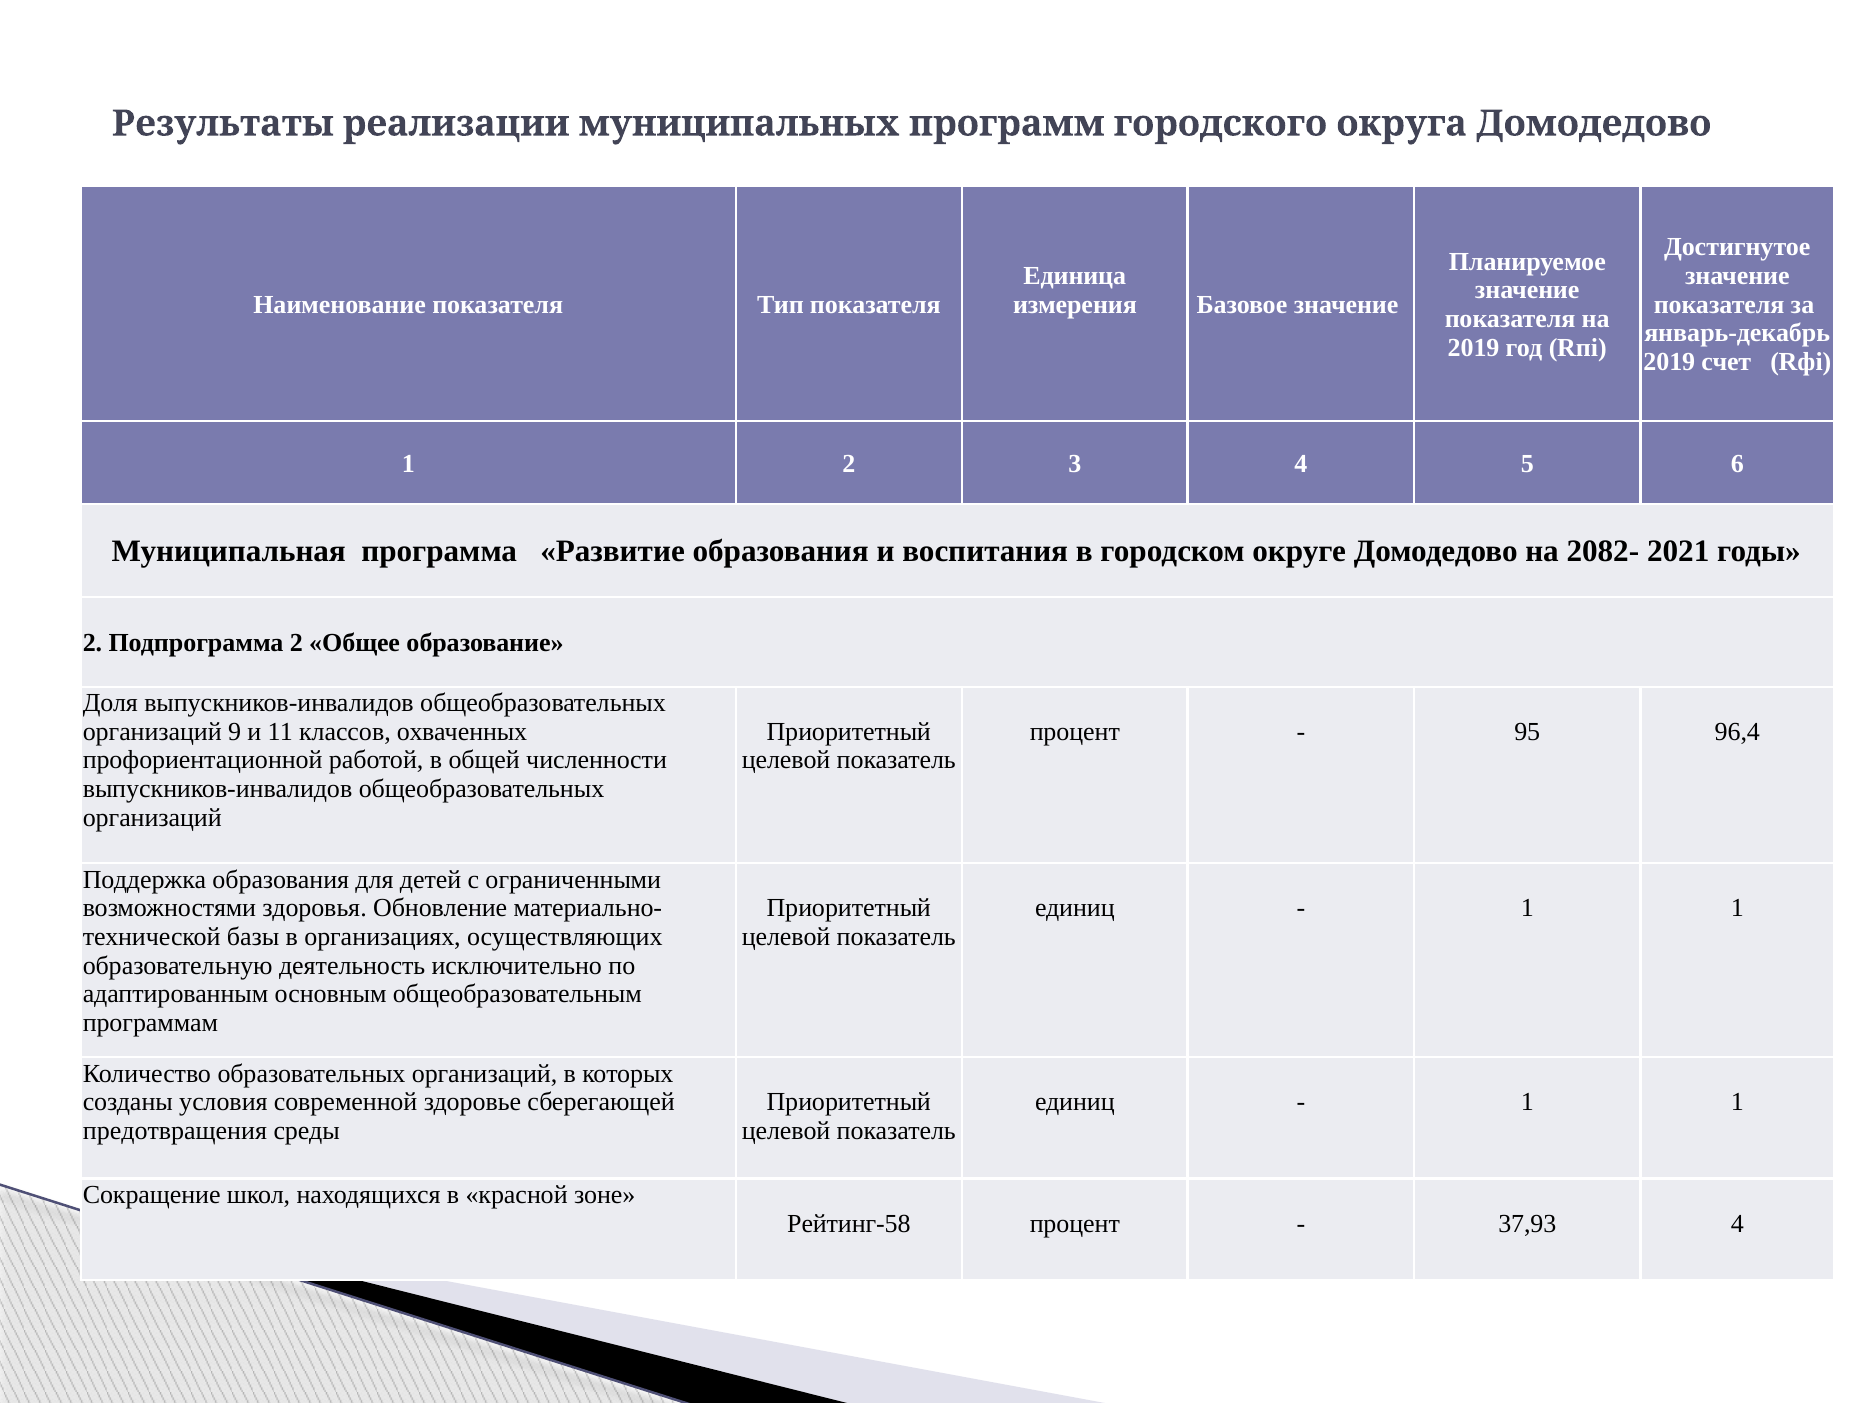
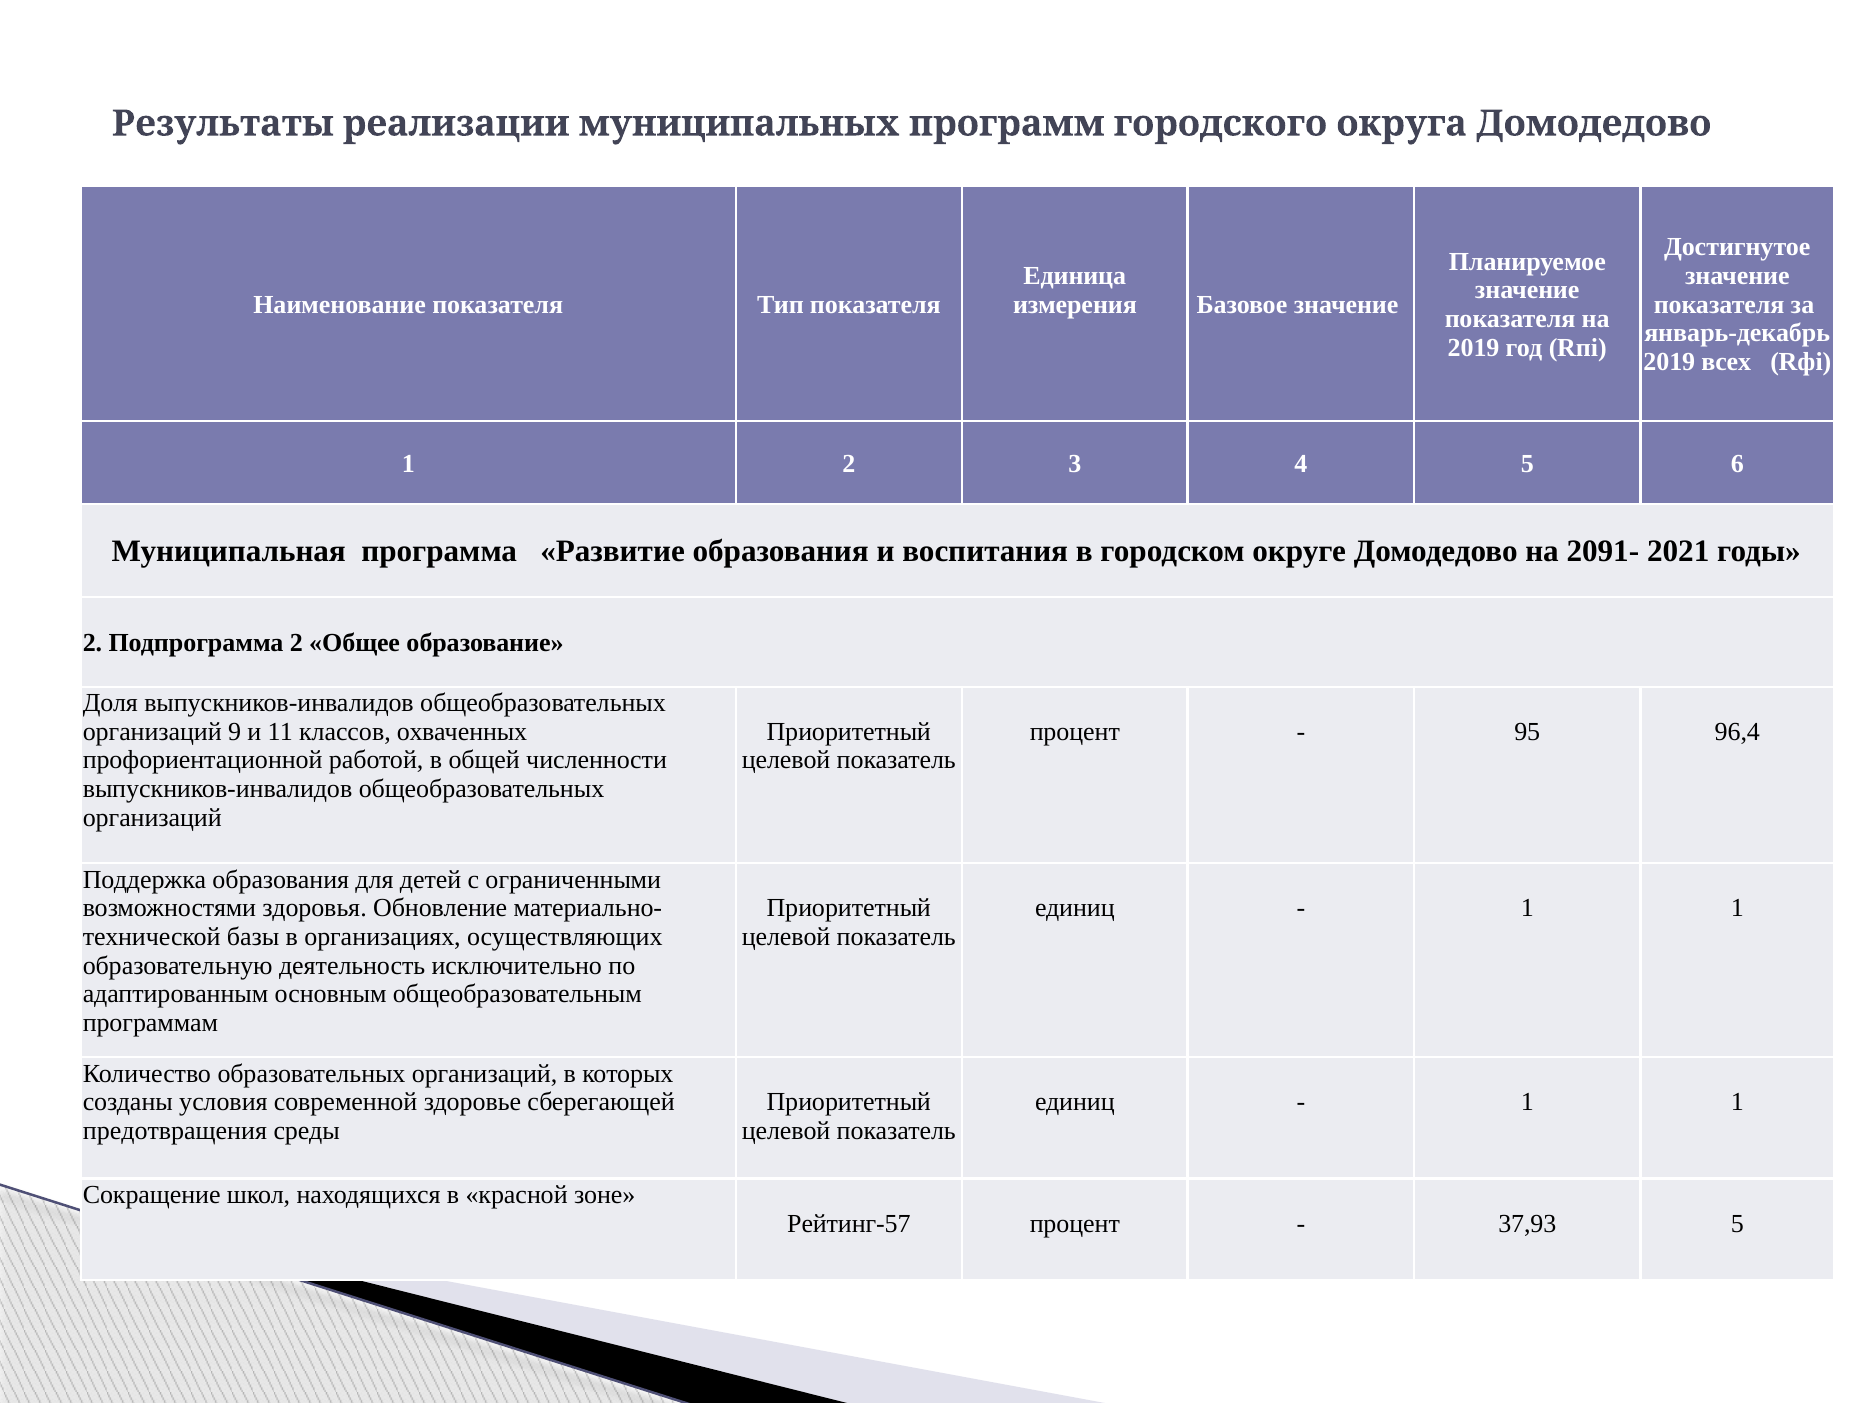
счет: счет -> всех
2082-: 2082- -> 2091-
Рейтинг-58: Рейтинг-58 -> Рейтинг-57
37,93 4: 4 -> 5
